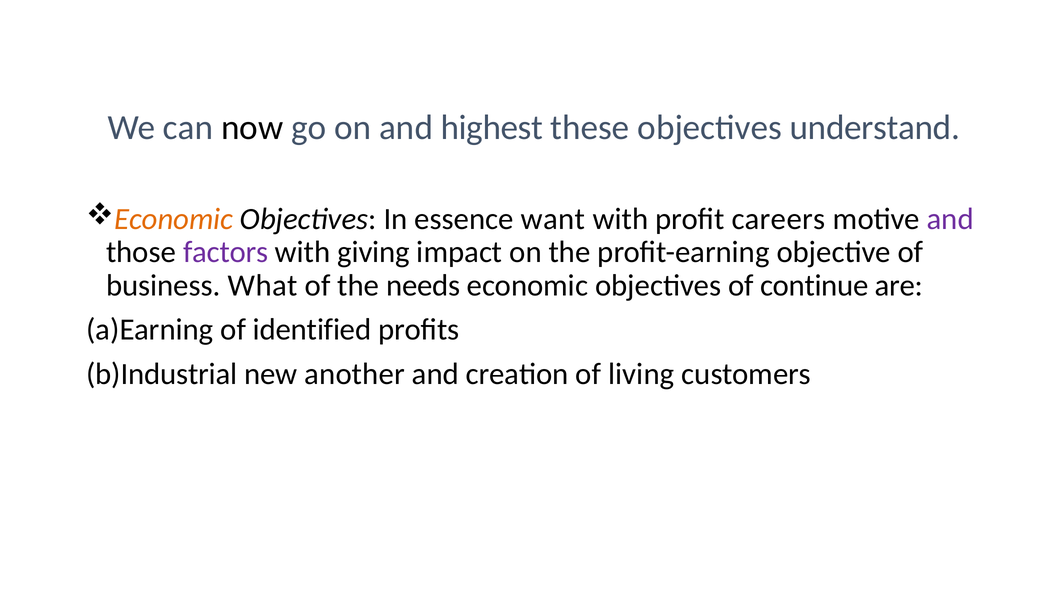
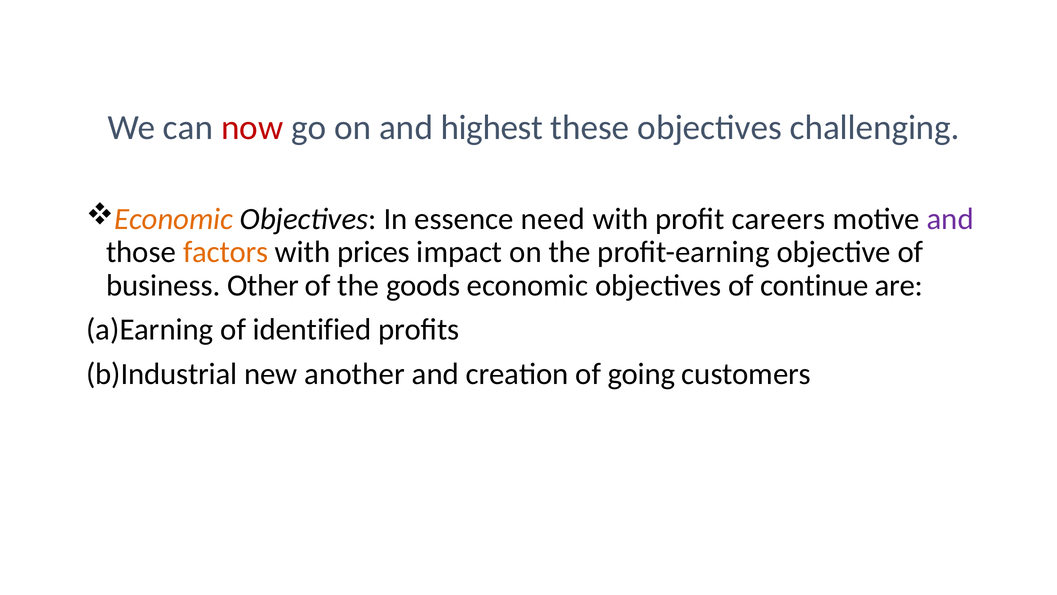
now colour: black -> red
understand: understand -> challenging
want: want -> need
factors colour: purple -> orange
giving: giving -> prices
What: What -> Other
needs: needs -> goods
living: living -> going
